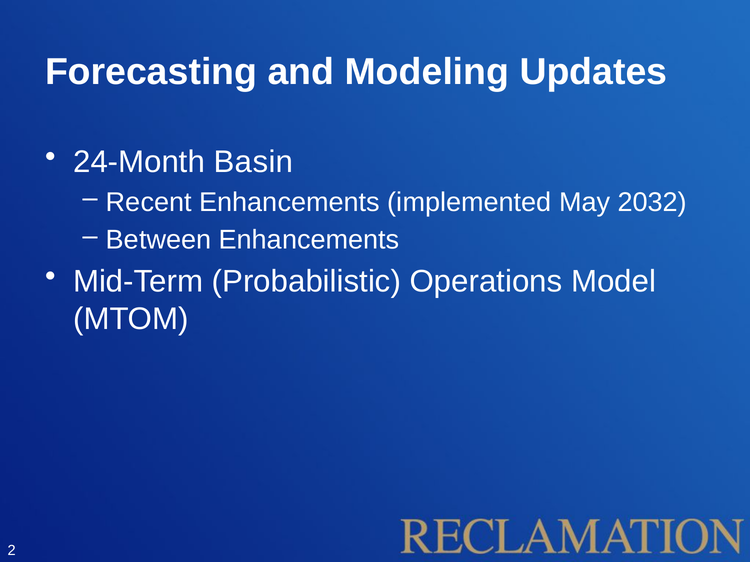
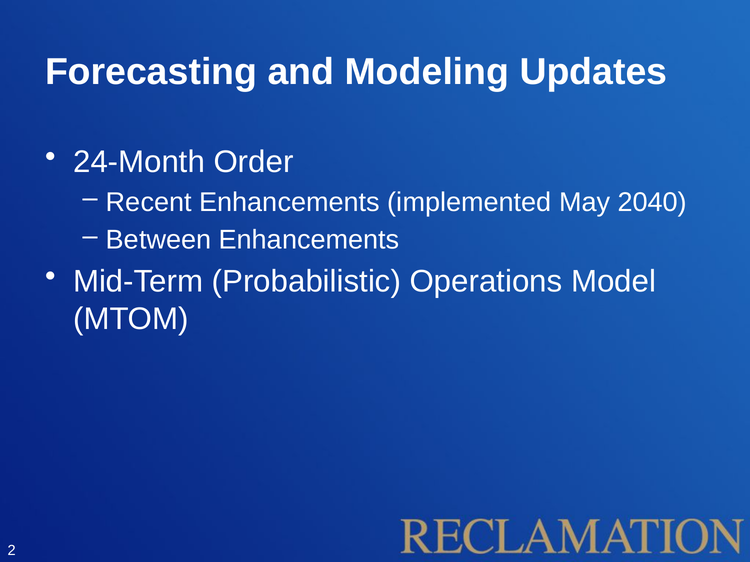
Basin: Basin -> Order
2032: 2032 -> 2040
